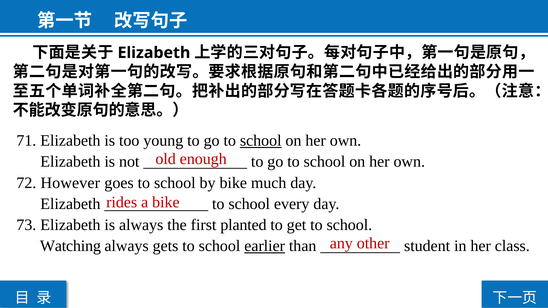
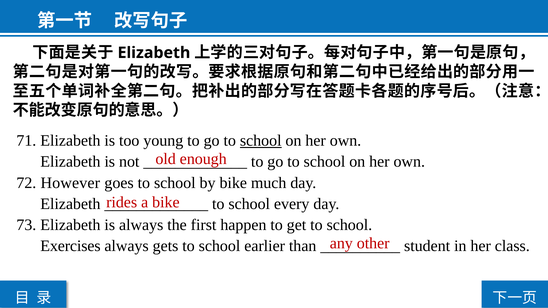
planted: planted -> happen
Watching: Watching -> Exercises
earlier underline: present -> none
